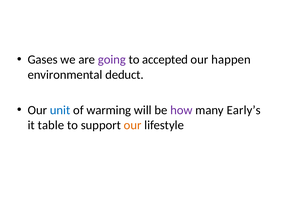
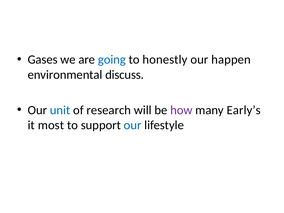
going colour: purple -> blue
accepted: accepted -> honestly
deduct: deduct -> discuss
warming: warming -> research
table: table -> most
our at (133, 125) colour: orange -> blue
